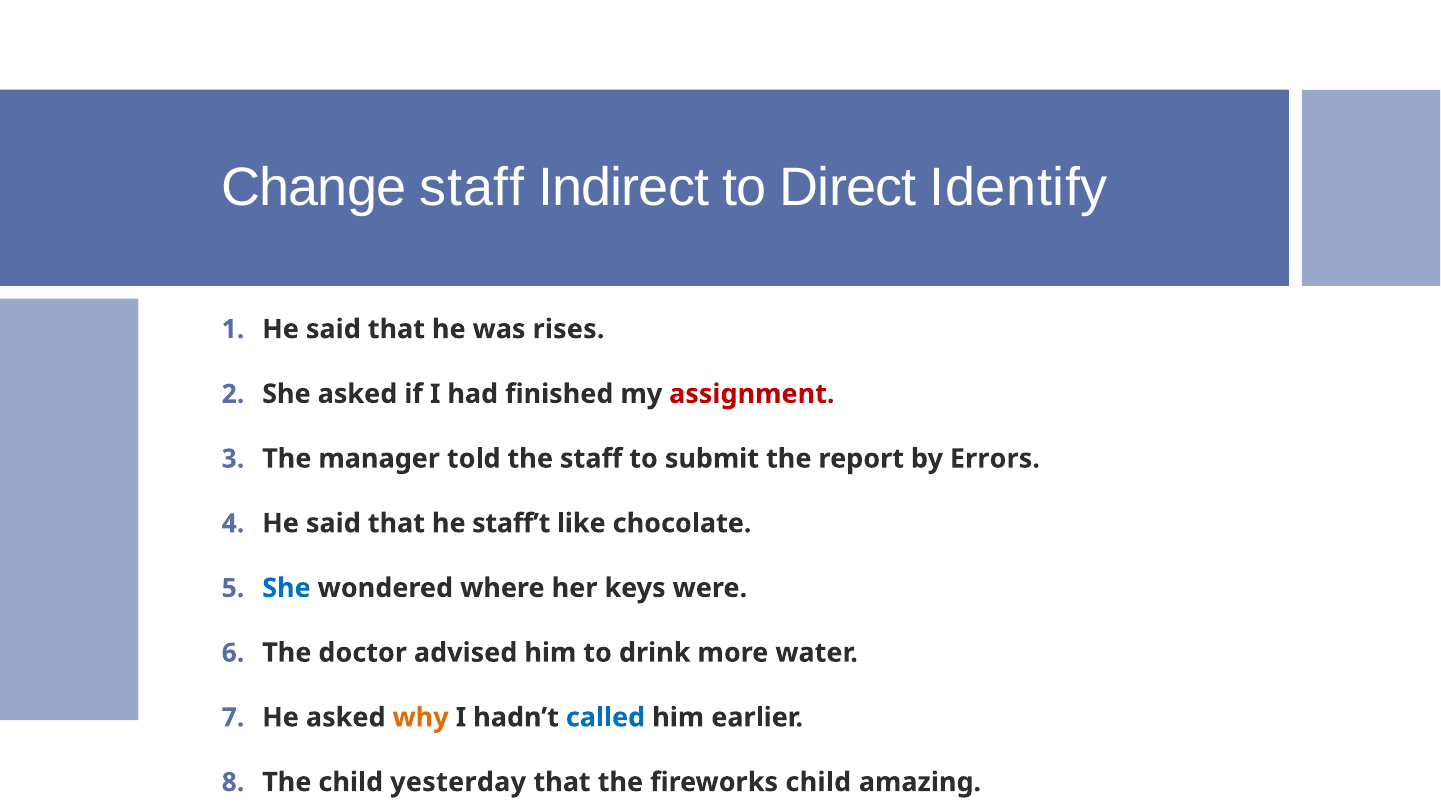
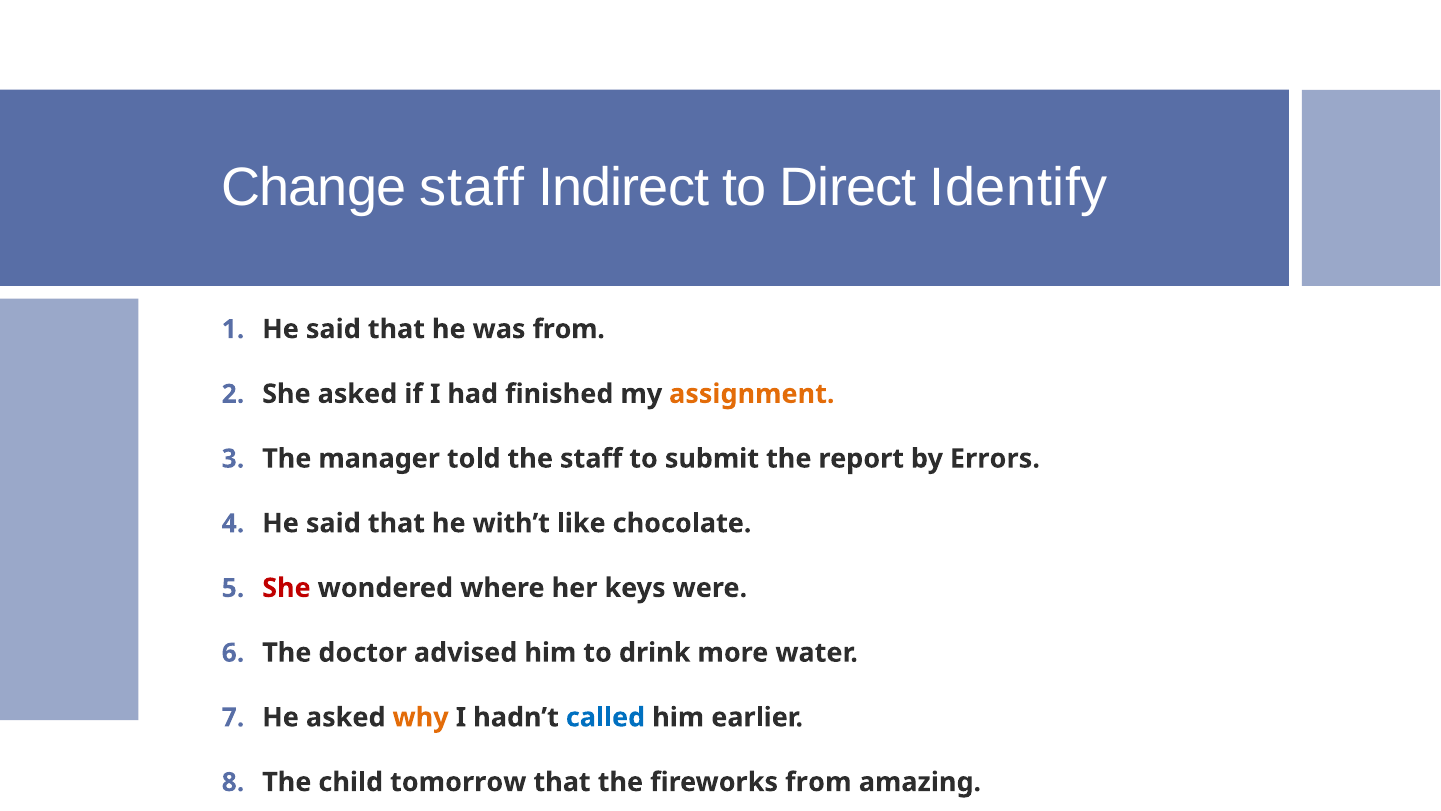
was rises: rises -> from
assignment colour: red -> orange
staff’t: staff’t -> with’t
She at (286, 588) colour: blue -> red
yesterday: yesterday -> tomorrow
fireworks child: child -> from
